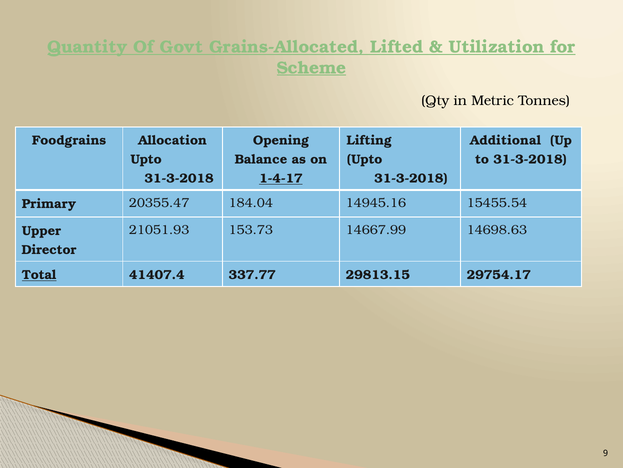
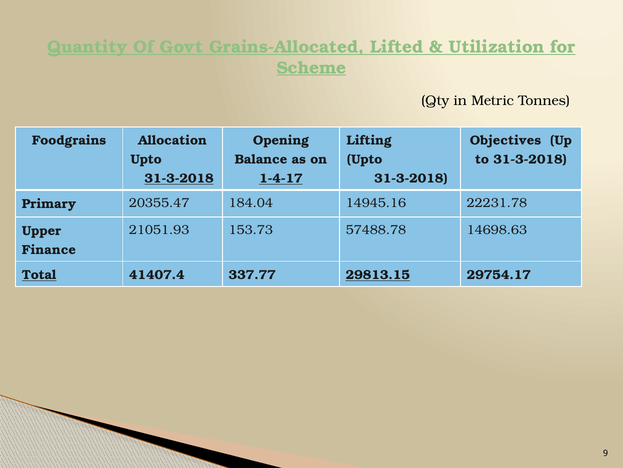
Additional: Additional -> Objectives
31-3-2018 at (179, 178) underline: none -> present
15455.54: 15455.54 -> 22231.78
14667.99: 14667.99 -> 57488.78
Director: Director -> Finance
29813.15 underline: none -> present
